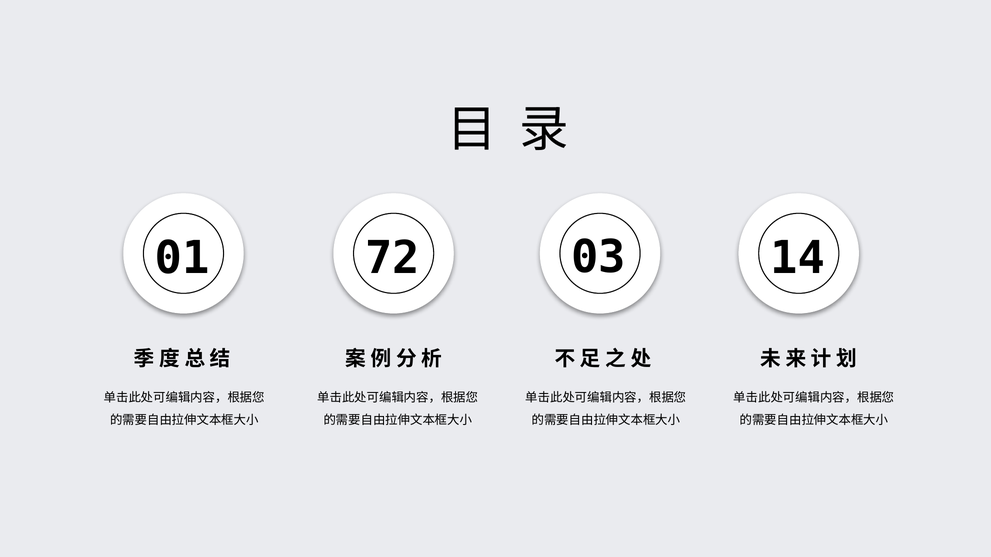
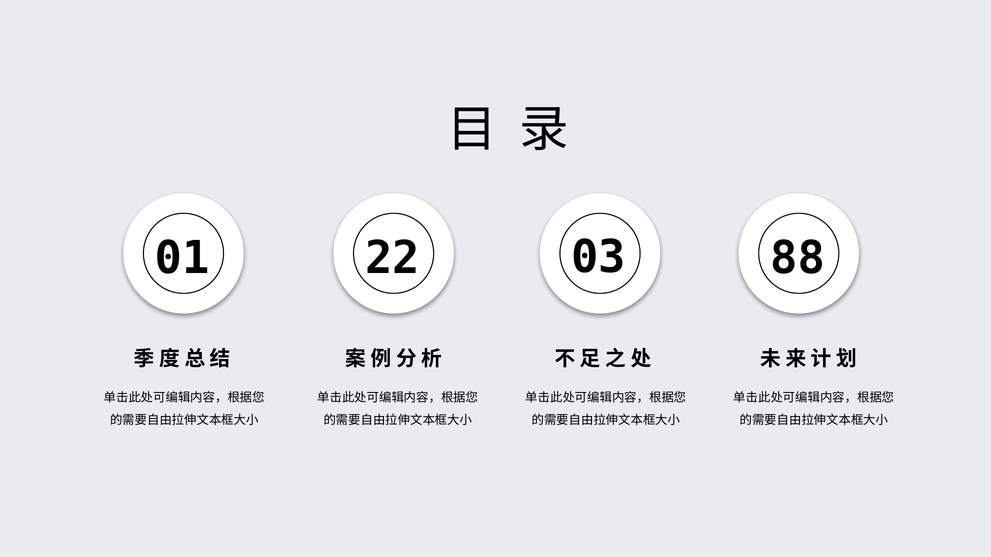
72: 72 -> 22
14: 14 -> 88
